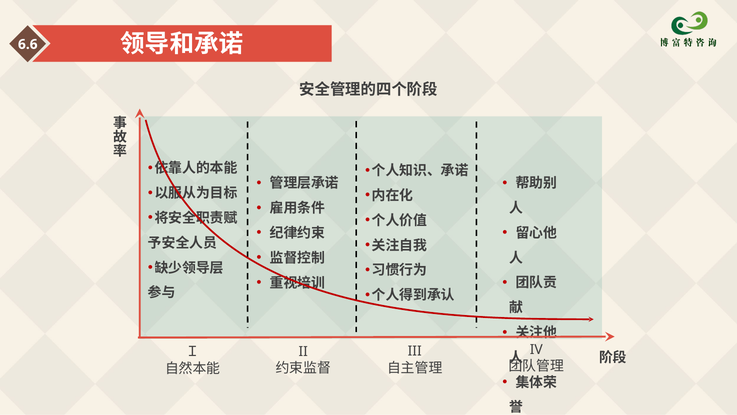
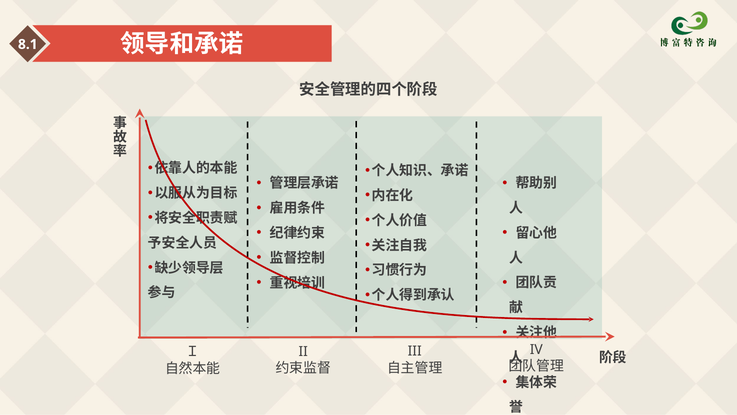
6.6: 6.6 -> 8.1
